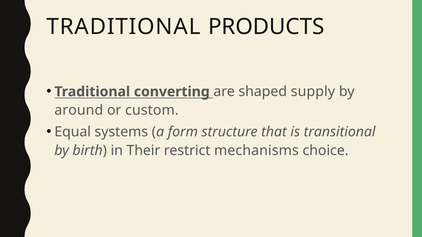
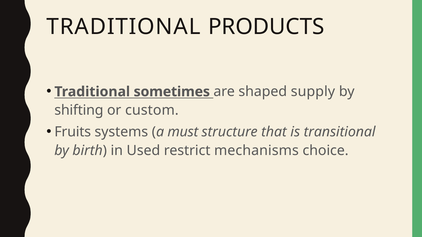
converting: converting -> sometimes
around: around -> shifting
Equal: Equal -> Fruits
form: form -> must
Their: Their -> Used
